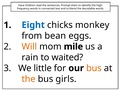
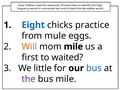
monkey: monkey -> practice
bean: bean -> mule
rain: rain -> first
bus at (94, 68) colour: orange -> blue
the at (29, 79) colour: orange -> purple
bus girls: girls -> mile
